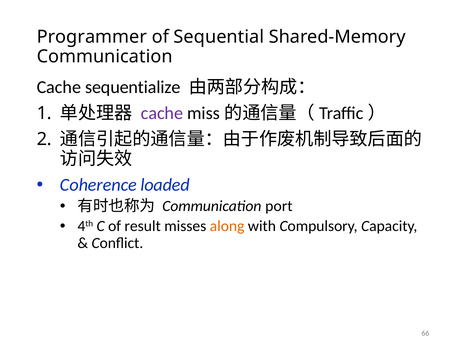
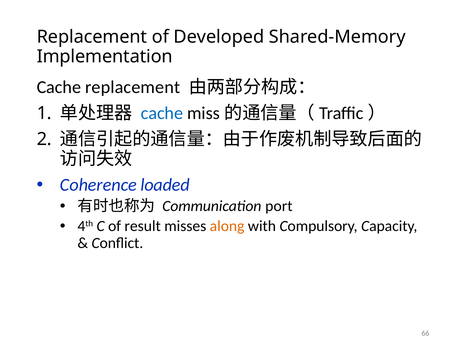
Programmer at (92, 37): Programmer -> Replacement
Sequential: Sequential -> Developed
Communication at (105, 57): Communication -> Implementation
Cache sequentialize: sequentialize -> replacement
cache at (162, 113) colour: purple -> blue
